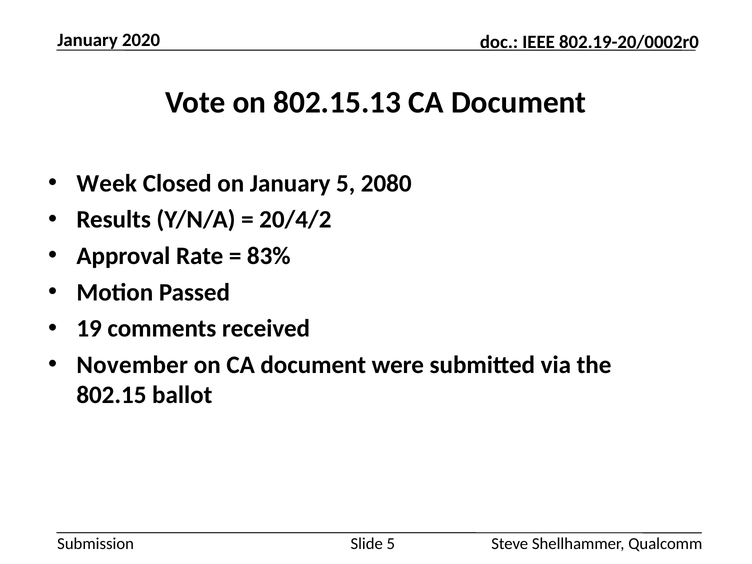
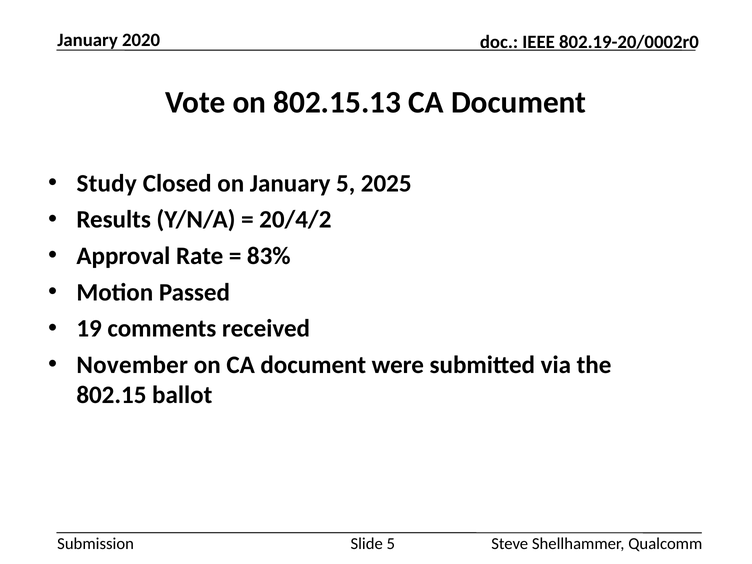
Week: Week -> Study
2080: 2080 -> 2025
